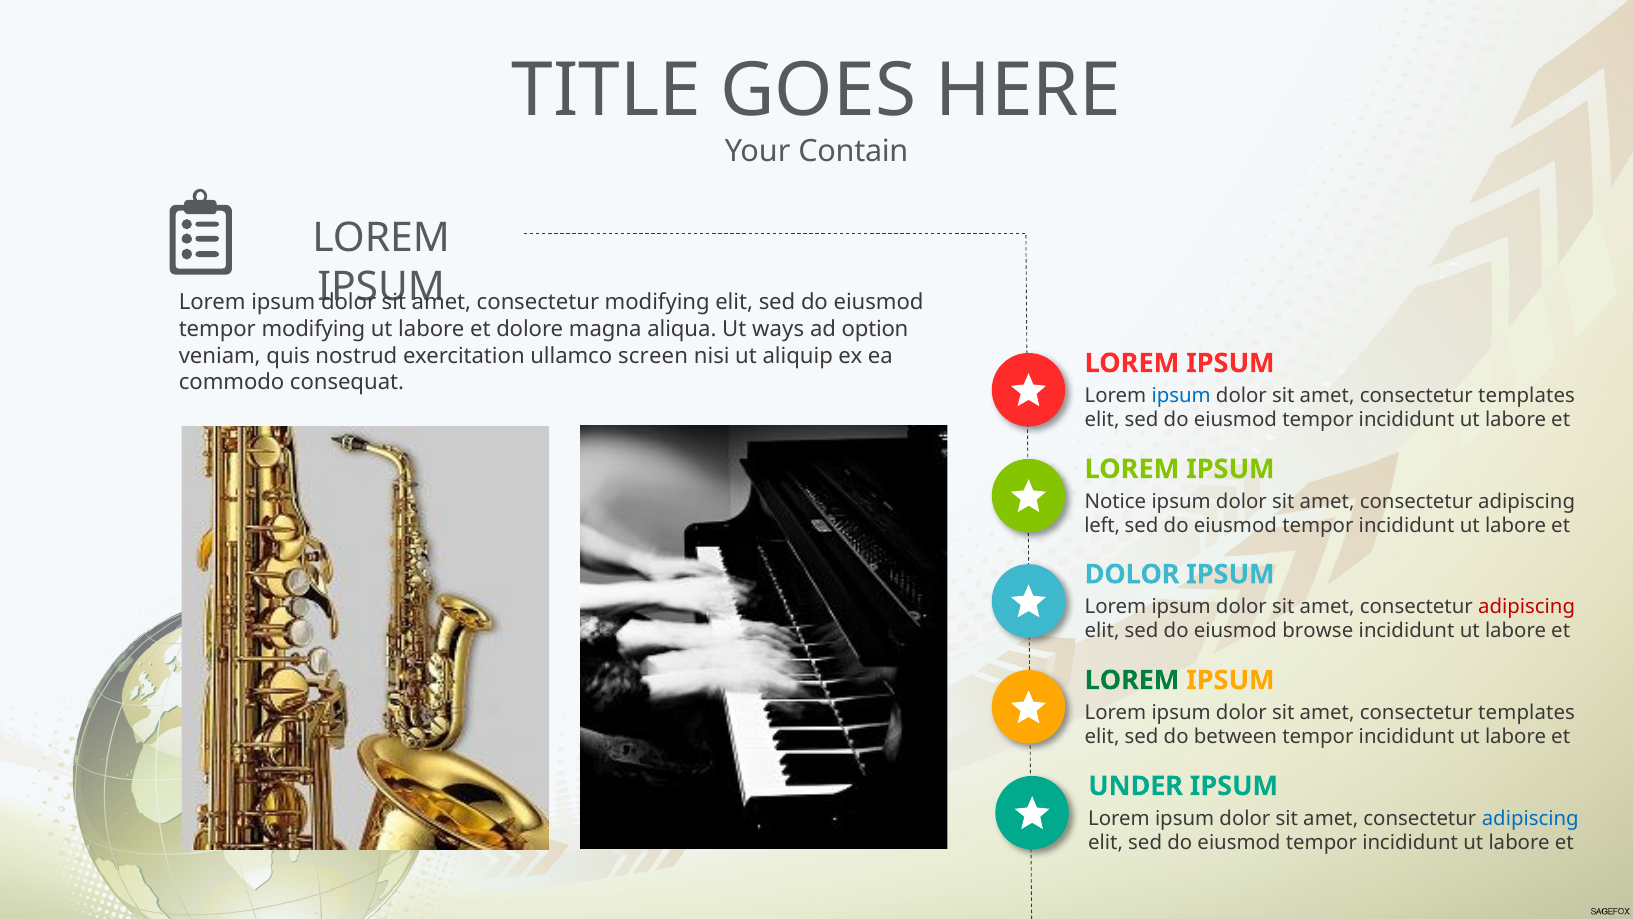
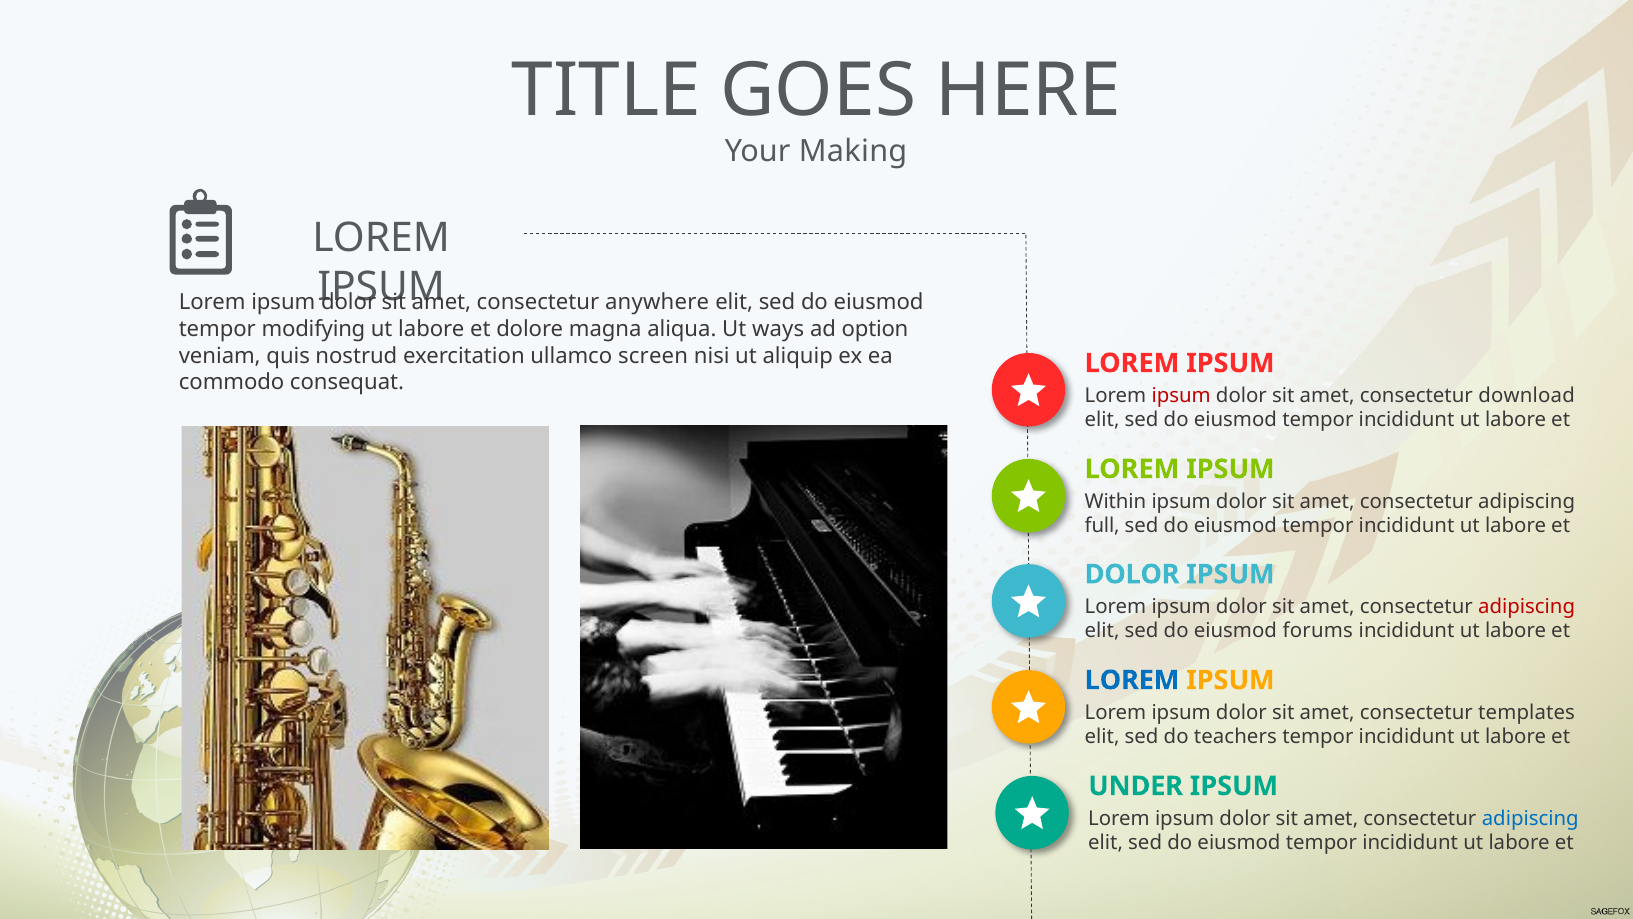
Contain: Contain -> Making
consectetur modifying: modifying -> anywhere
ipsum at (1181, 395) colour: blue -> red
templates at (1527, 395): templates -> download
Notice: Notice -> Within
left: left -> full
browse: browse -> forums
LOREM at (1132, 680) colour: green -> blue
between: between -> teachers
